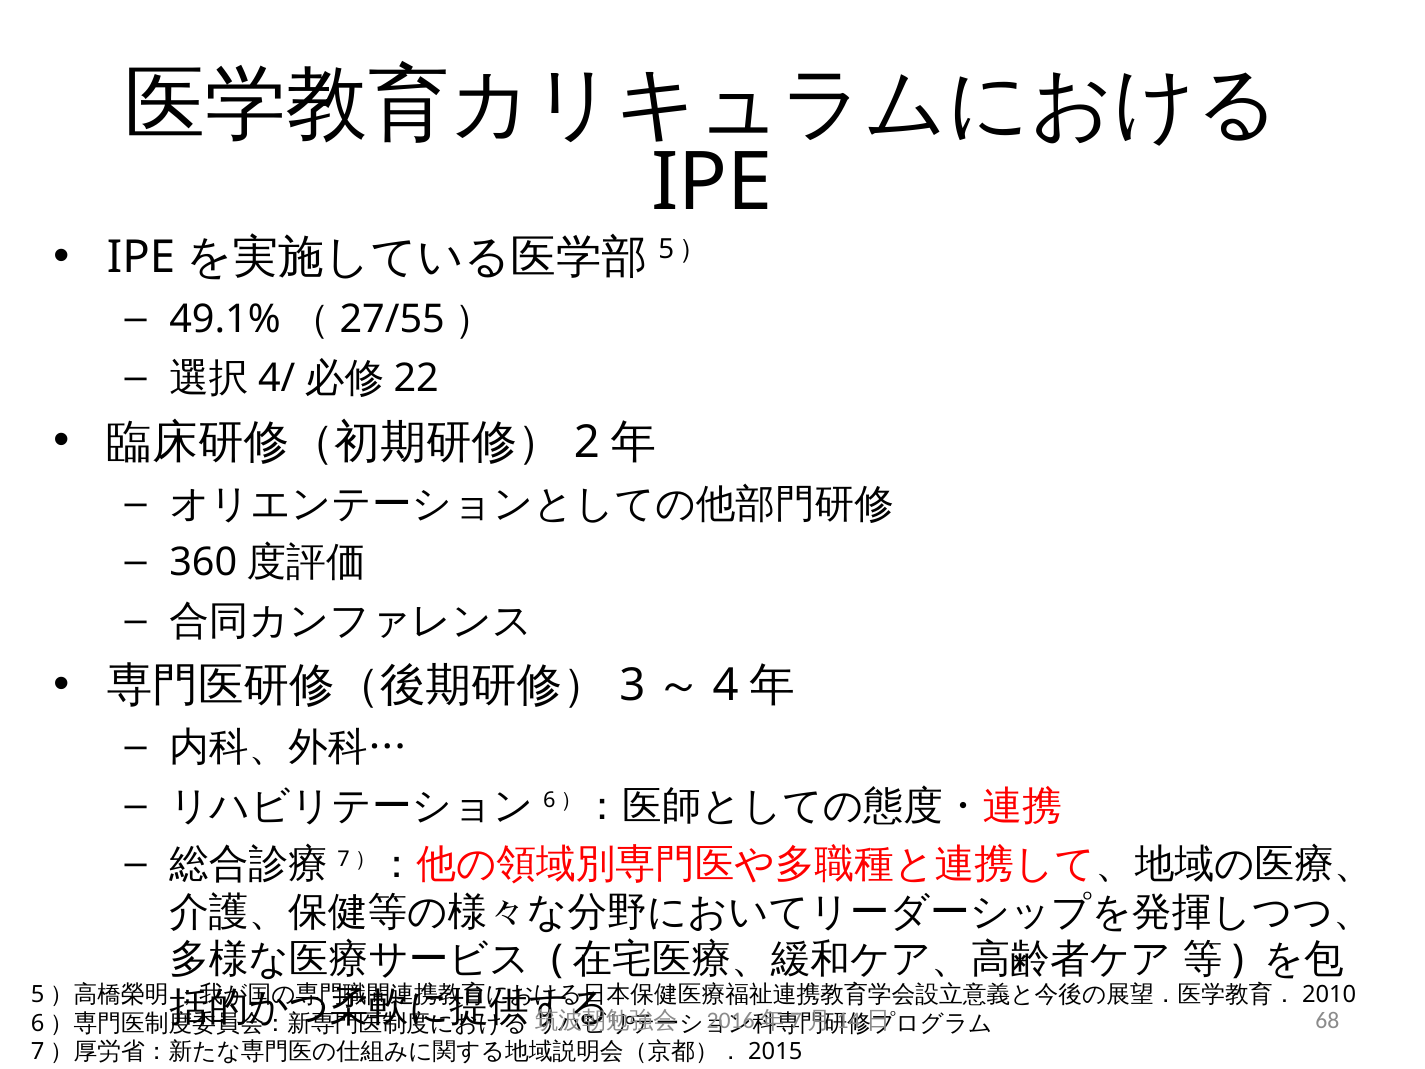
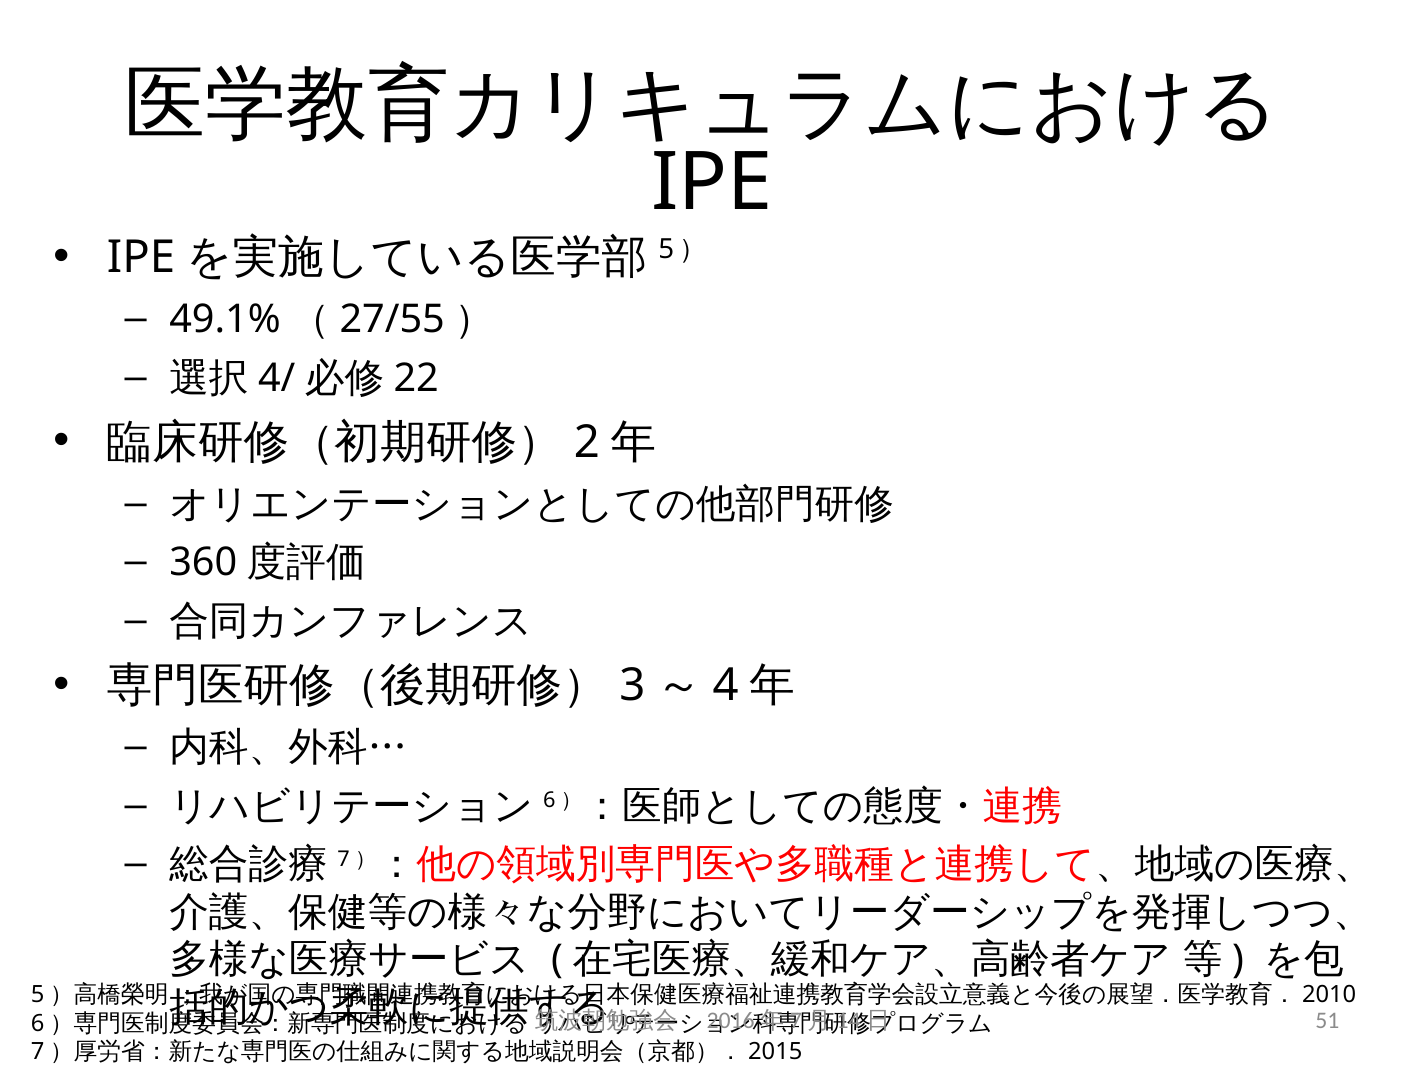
68: 68 -> 51
